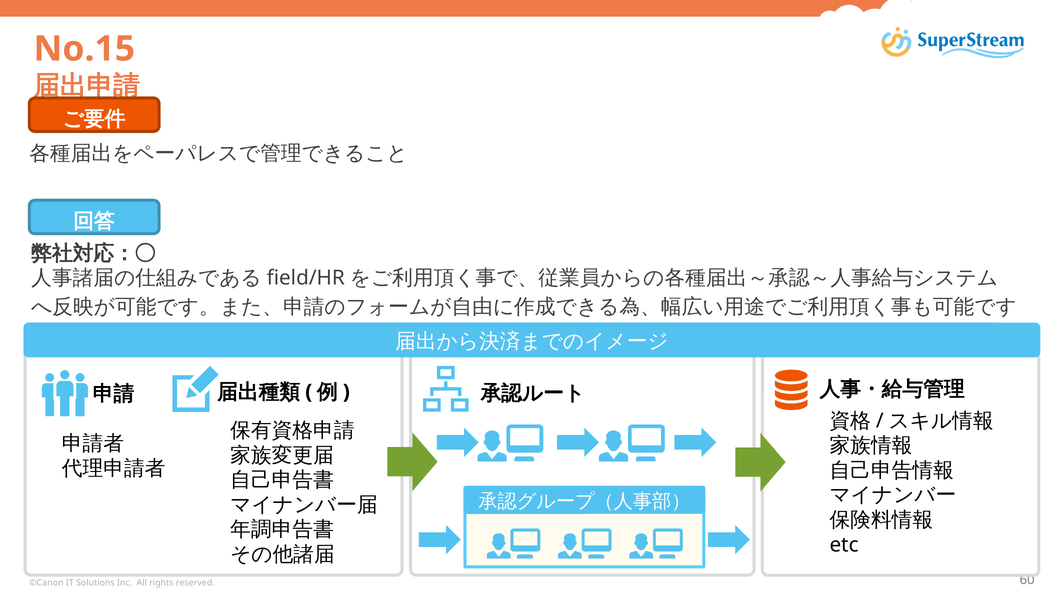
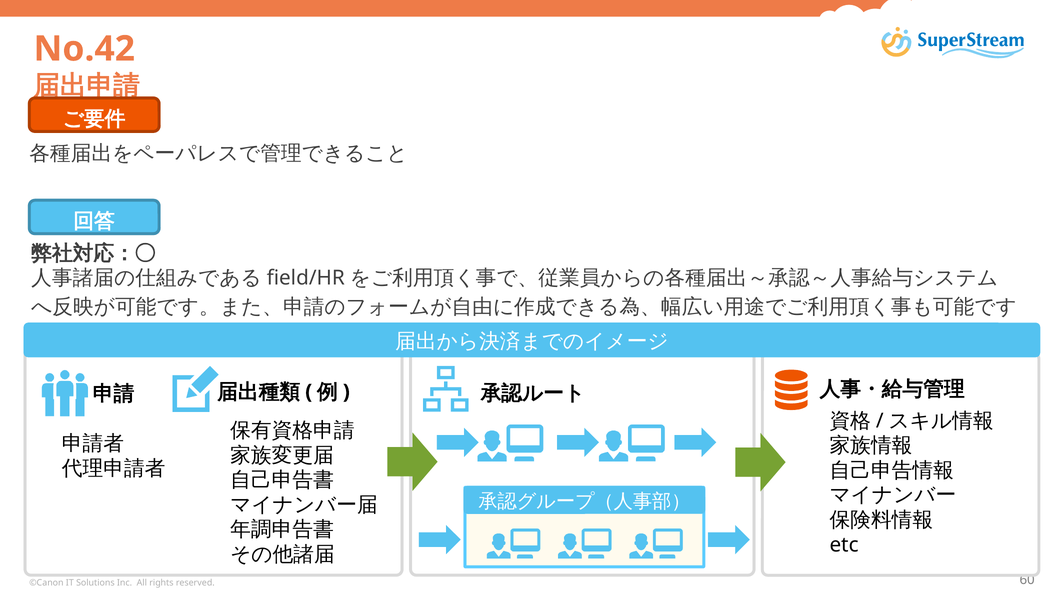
No.15: No.15 -> No.42
